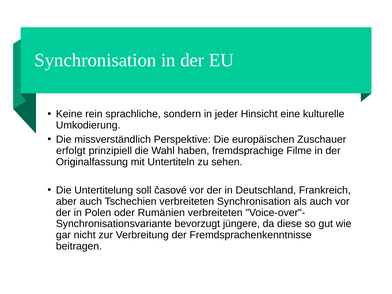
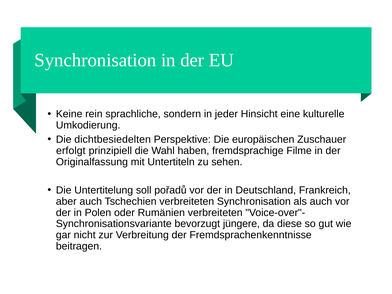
missverständlich: missverständlich -> dichtbesiedelten
časové: časové -> pořadů
